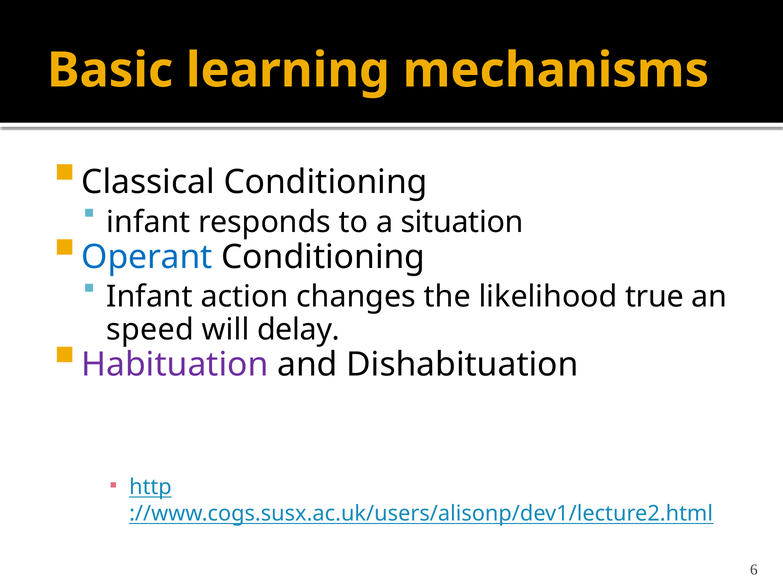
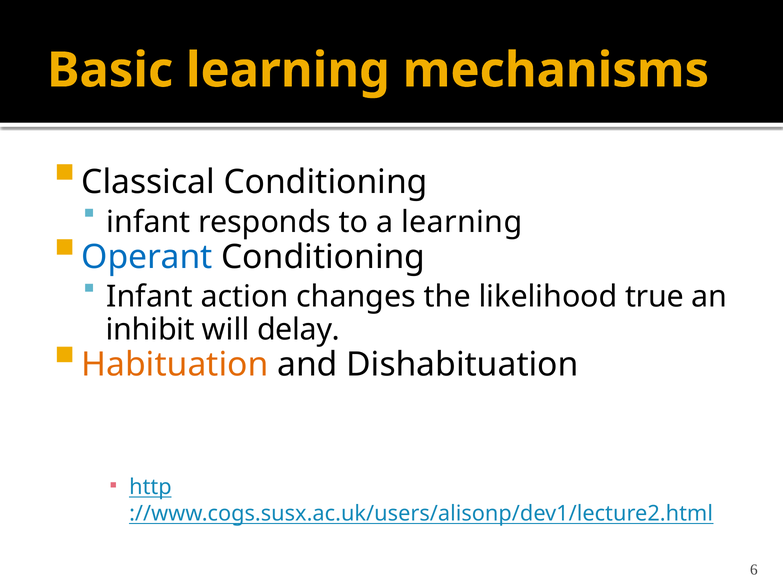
a situation: situation -> learning
speed: speed -> inhibit
Habituation colour: purple -> orange
